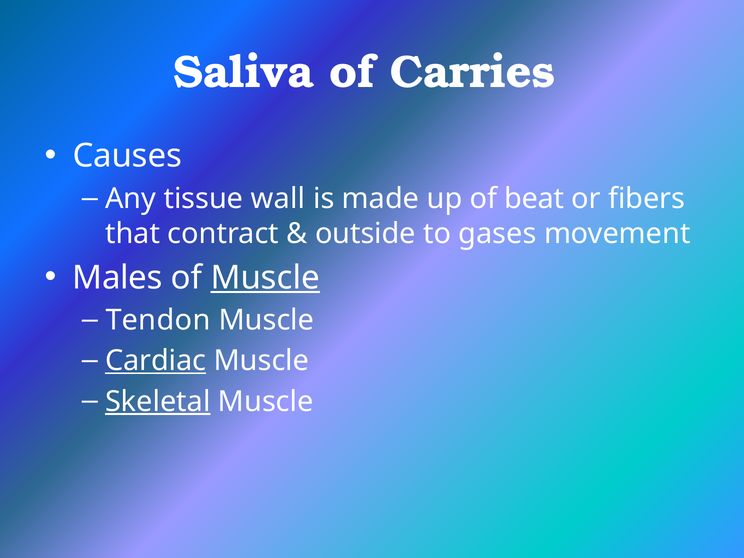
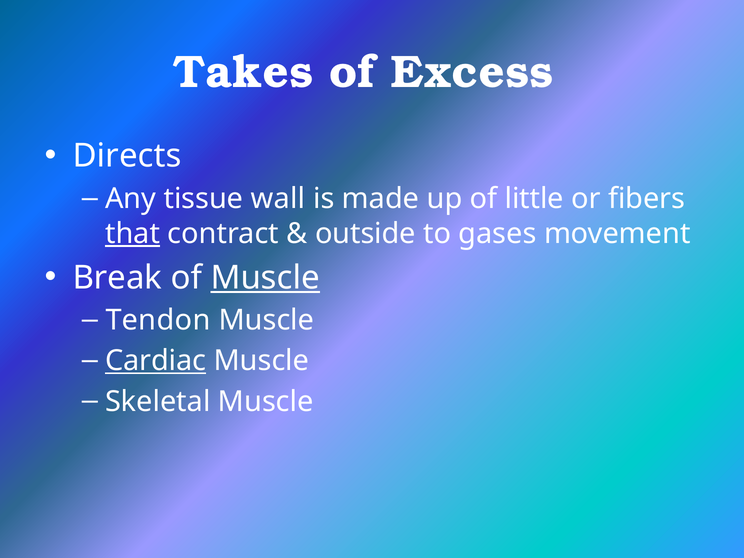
Saliva: Saliva -> Takes
Carries: Carries -> Excess
Causes: Causes -> Directs
beat: beat -> little
that underline: none -> present
Males: Males -> Break
Skeletal underline: present -> none
